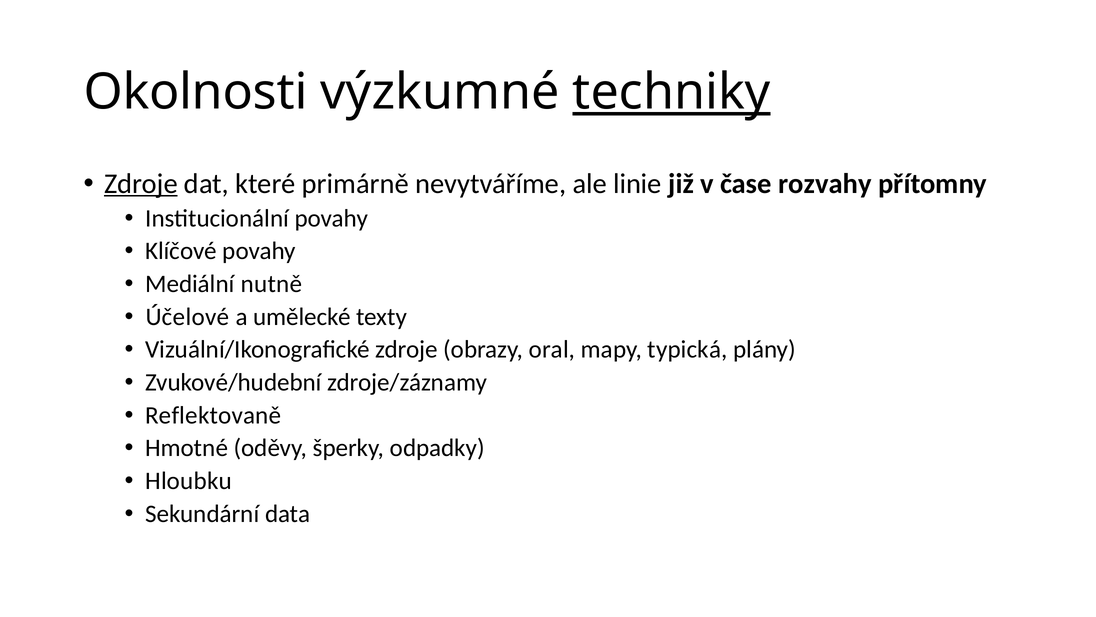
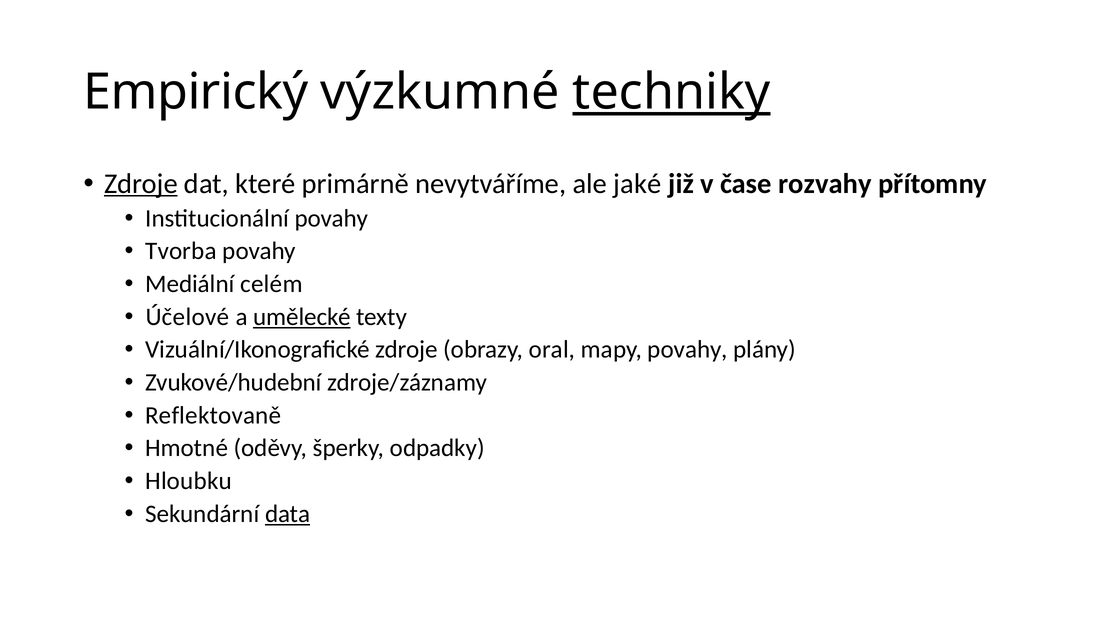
Okolnosti: Okolnosti -> Empirický
linie: linie -> jaké
Klíčové: Klíčové -> Tvorba
nutně: nutně -> celém
umělecké underline: none -> present
mapy typická: typická -> povahy
data underline: none -> present
